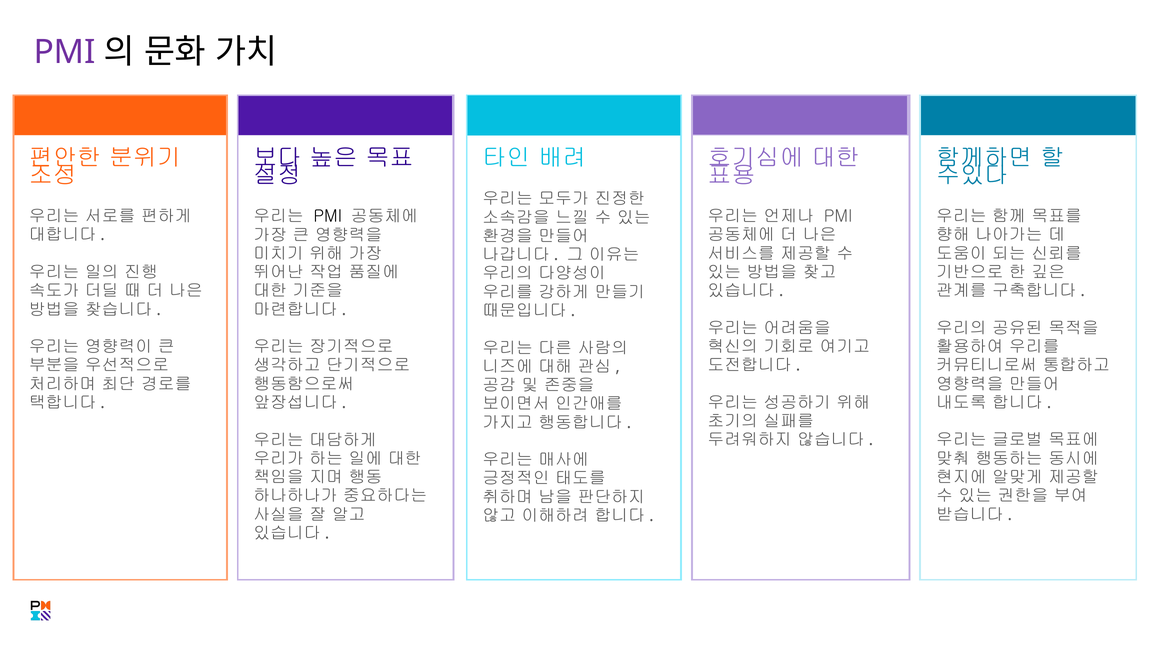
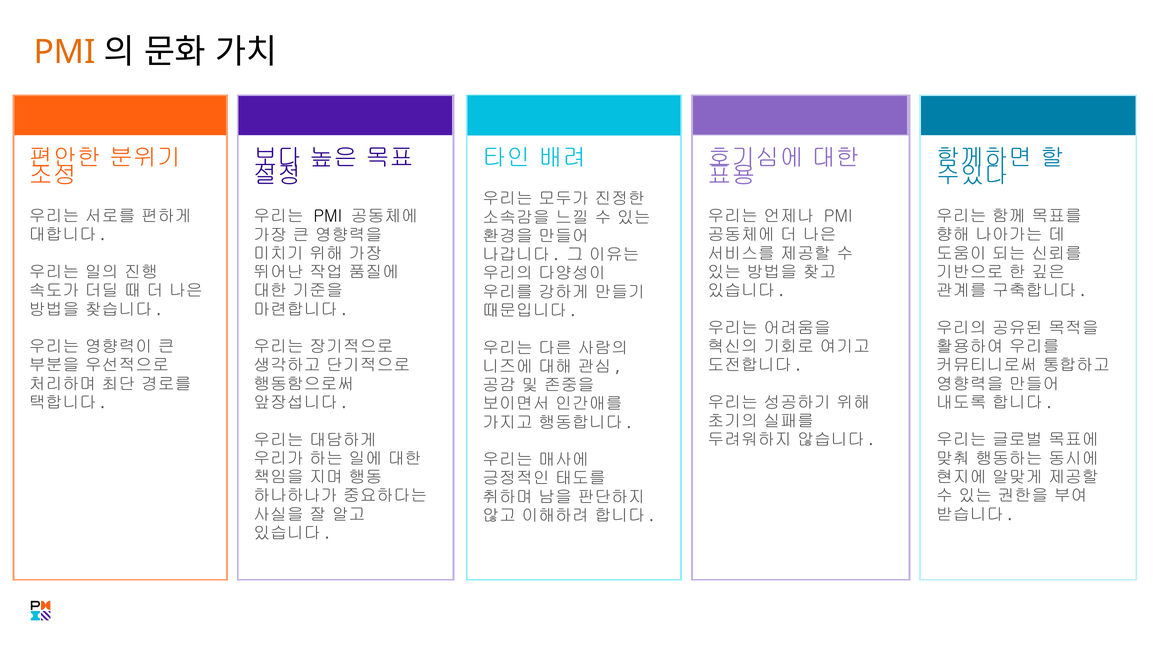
PMI at (65, 52) colour: purple -> orange
